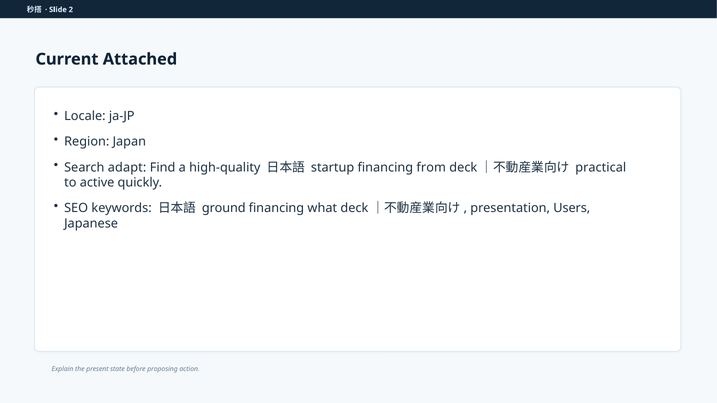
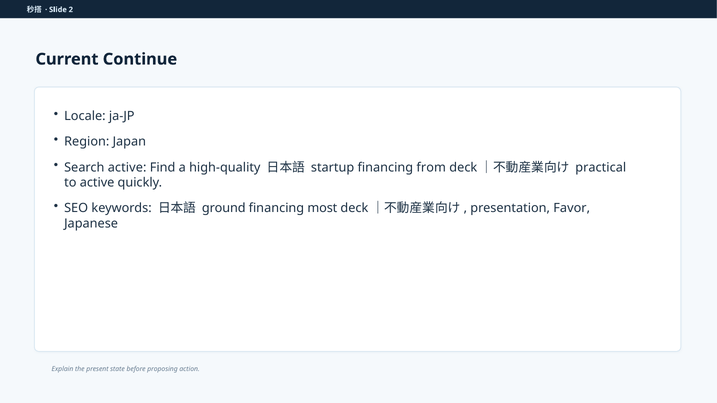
Attached: Attached -> Continue
Search adapt: adapt -> active
what: what -> most
Users: Users -> Favor
